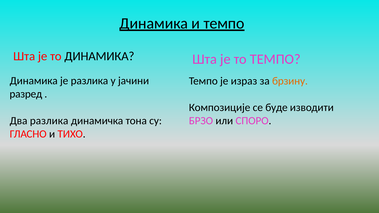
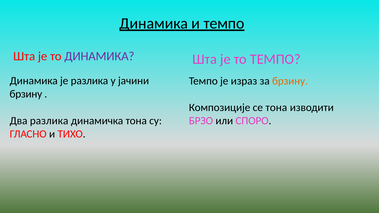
ДИНАМИКА at (99, 56) colour: black -> purple
разред at (26, 94): разред -> брзину
се буде: буде -> тона
